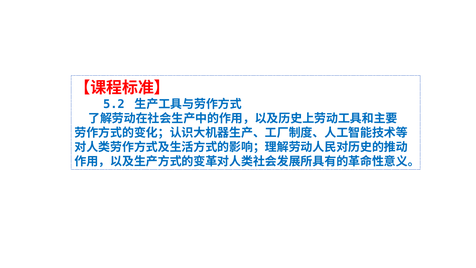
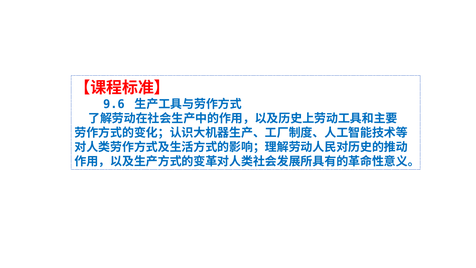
5.2: 5.2 -> 9.6
